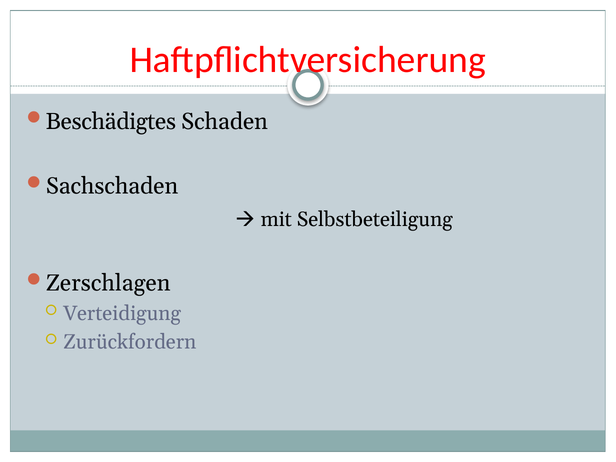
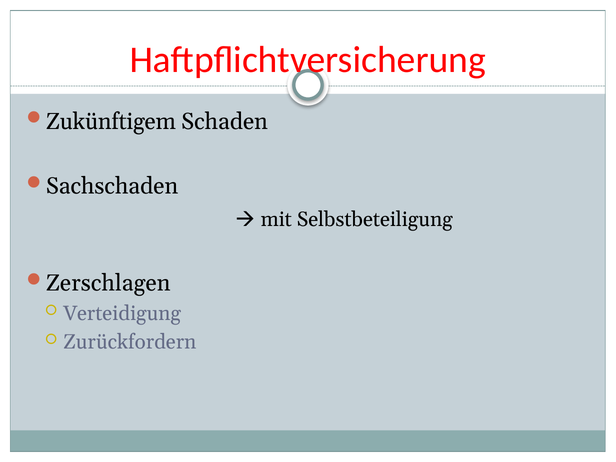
Beschädigtes: Beschädigtes -> Zukünftigem
